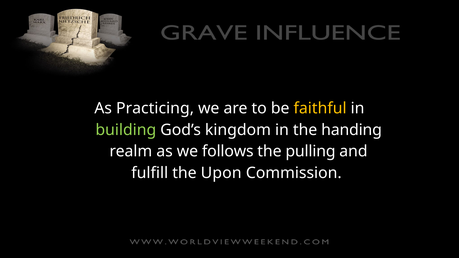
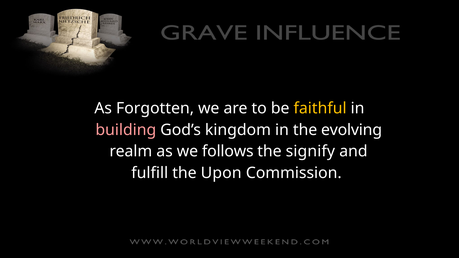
Practicing: Practicing -> Forgotten
building colour: light green -> pink
handing: handing -> evolving
pulling: pulling -> signify
